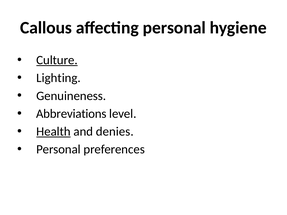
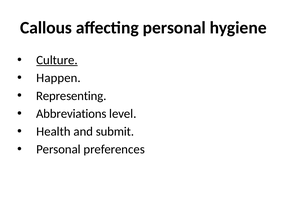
Lighting: Lighting -> Happen
Genuineness: Genuineness -> Representing
Health underline: present -> none
denies: denies -> submit
